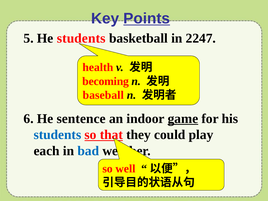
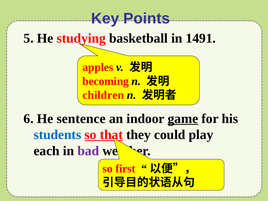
Points underline: present -> none
He students: students -> studying
2247: 2247 -> 1491
health: health -> apples
baseball: baseball -> children
bad colour: blue -> purple
well: well -> first
